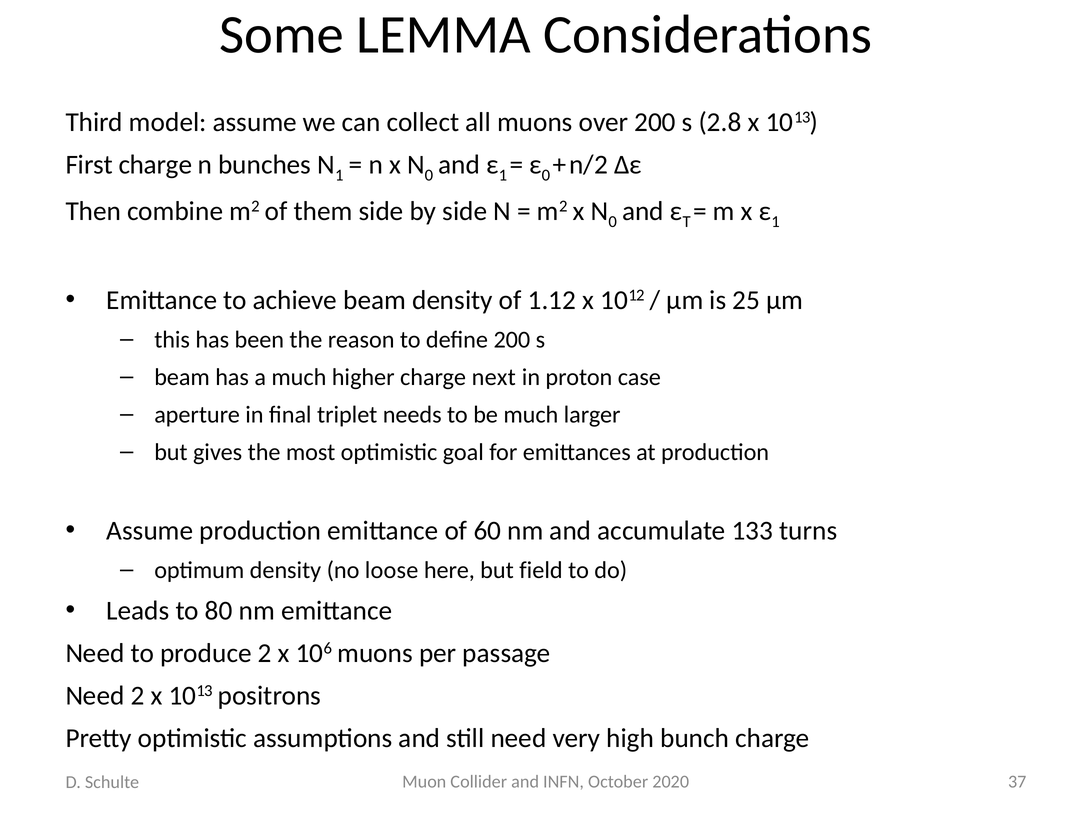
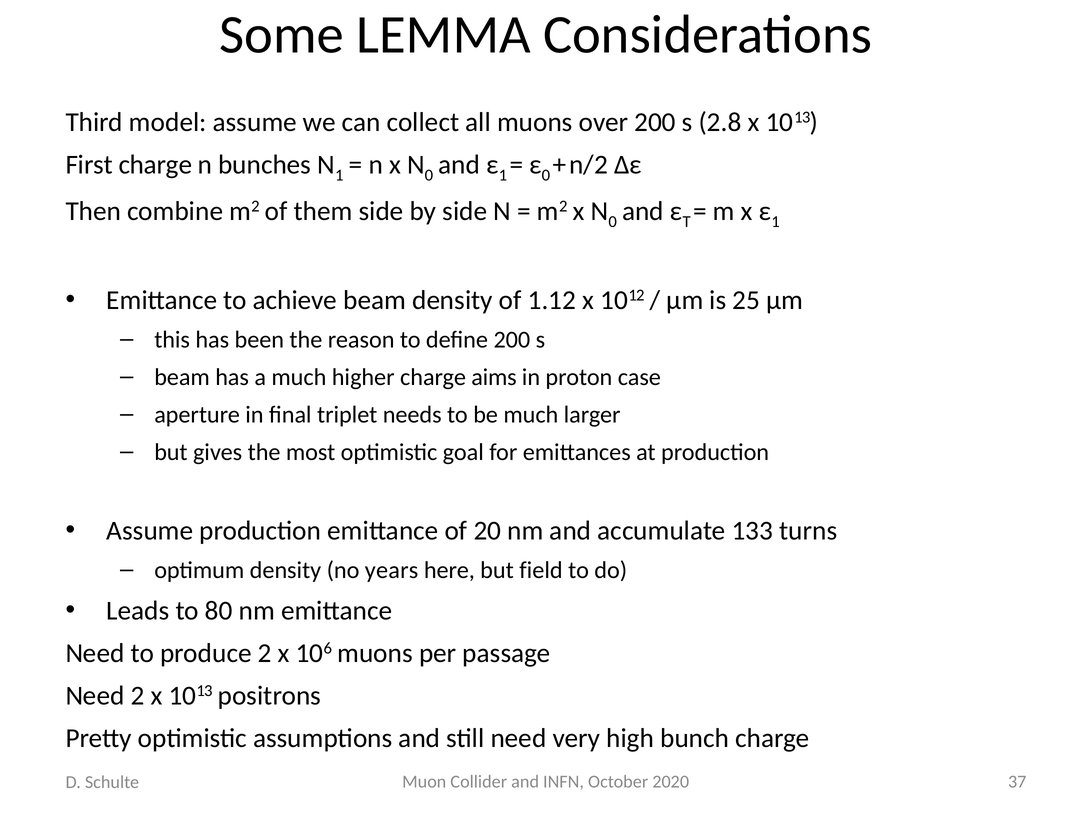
next: next -> aims
60: 60 -> 20
loose: loose -> years
